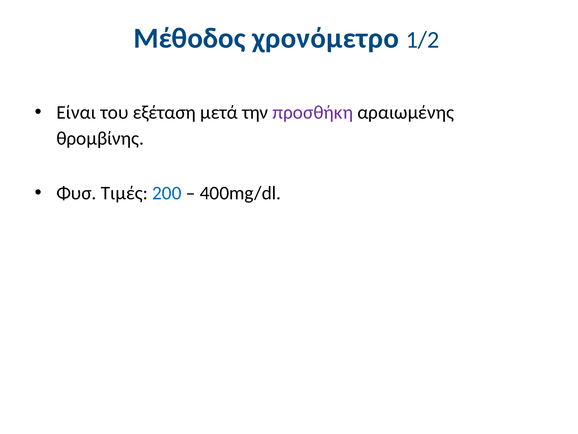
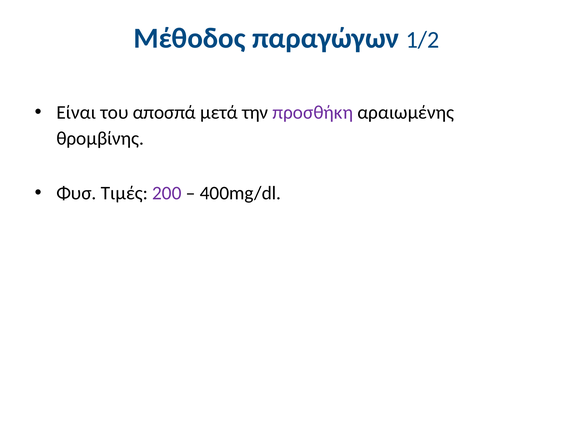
χρονόμετρο: χρονόμετρο -> παραγώγων
εξέταση: εξέταση -> αποσπά
200 colour: blue -> purple
